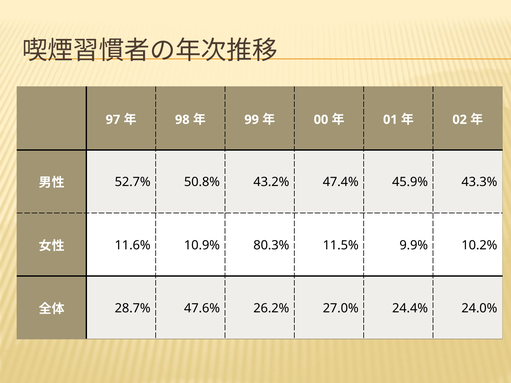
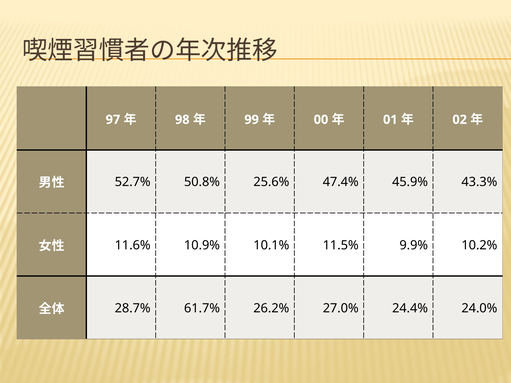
43.2%: 43.2% -> 25.6%
80.3%: 80.3% -> 10.1%
47.6%: 47.6% -> 61.7%
